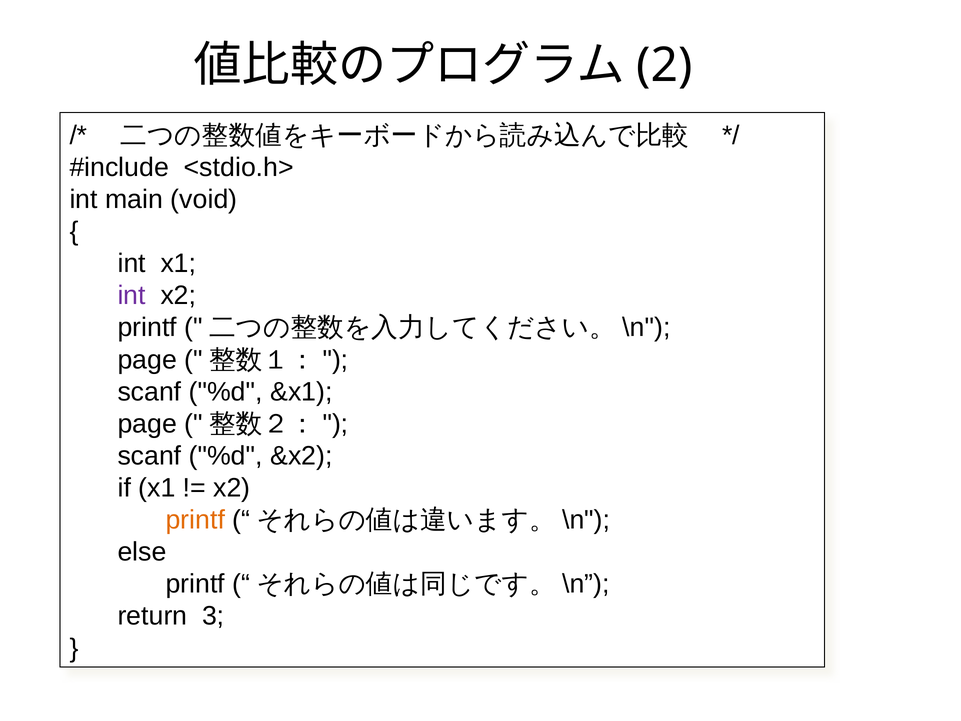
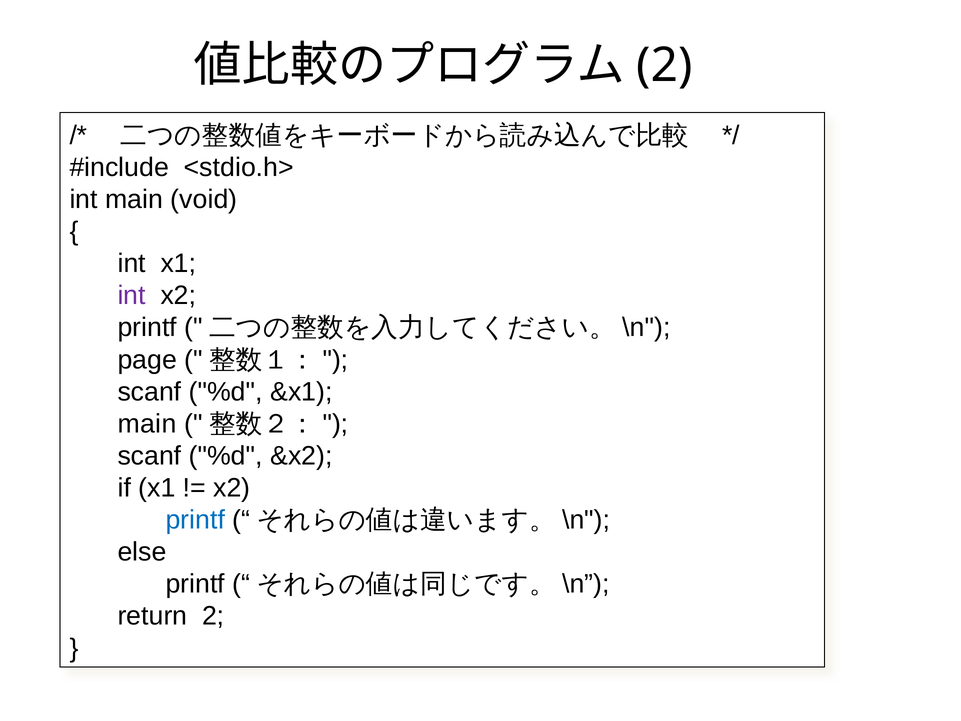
page at (147, 424): page -> main
printf at (195, 520) colour: orange -> blue
return 3: 3 -> 2
